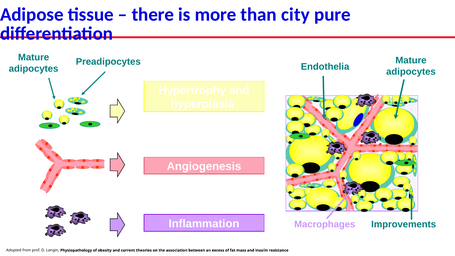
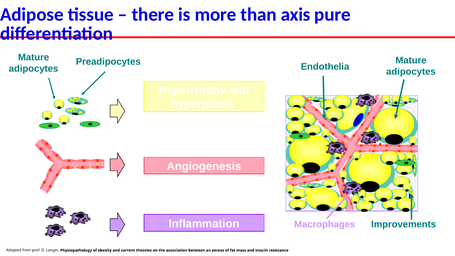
city: city -> axis
